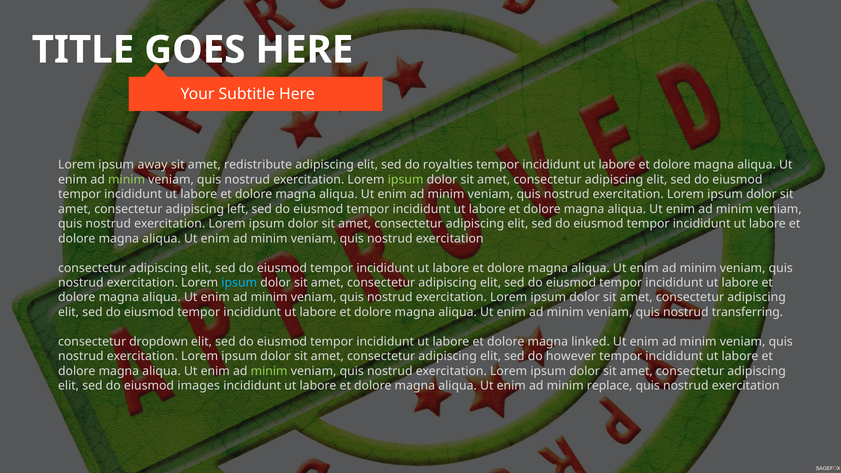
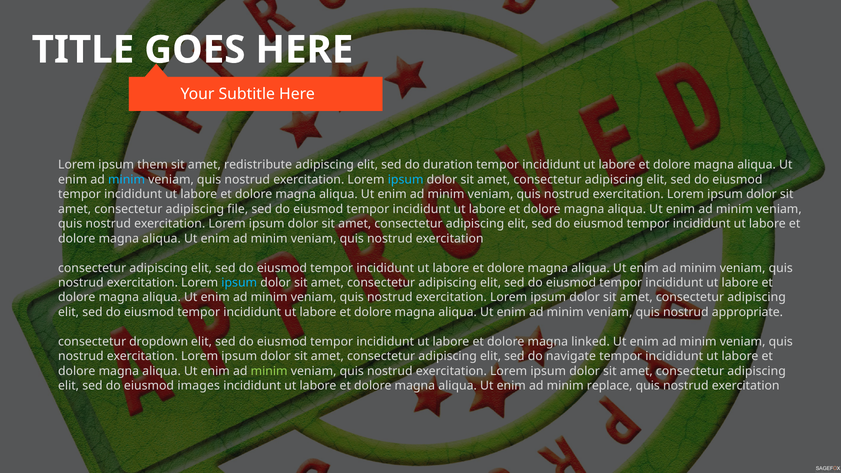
away: away -> them
royalties: royalties -> duration
minim at (127, 180) colour: light green -> light blue
ipsum at (406, 180) colour: light green -> light blue
left: left -> file
transferring: transferring -> appropriate
however: however -> navigate
